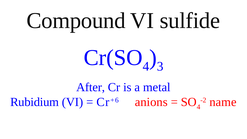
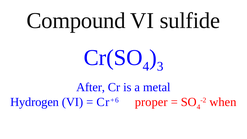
Rubidium: Rubidium -> Hydrogen
anions: anions -> proper
name: name -> when
